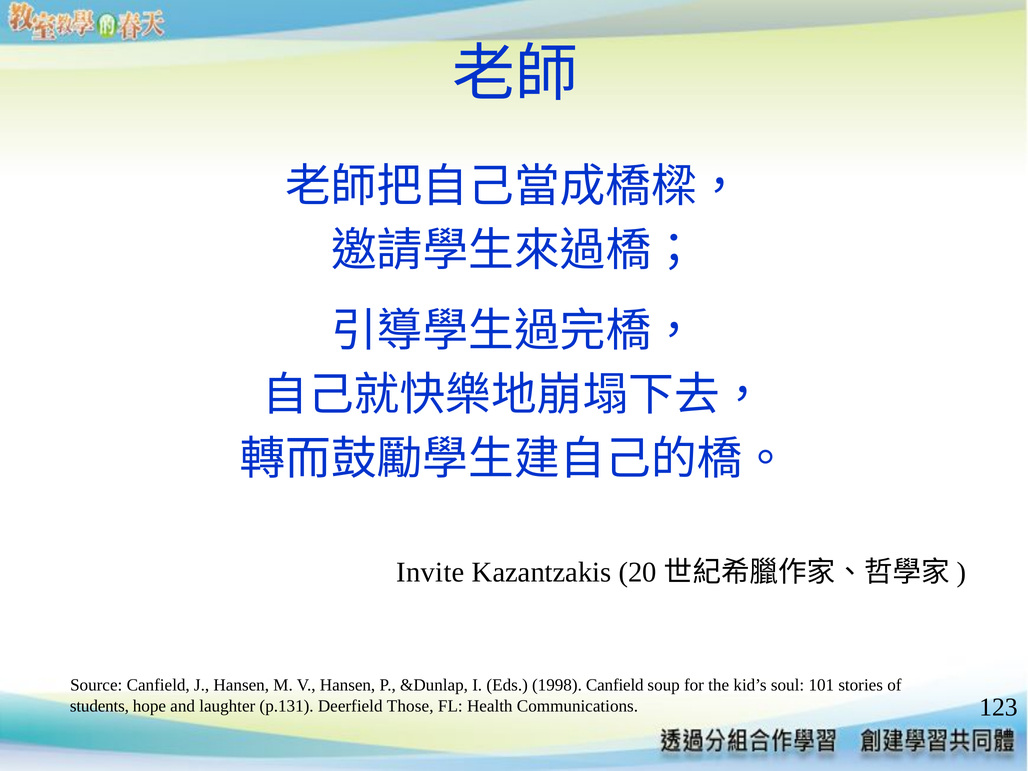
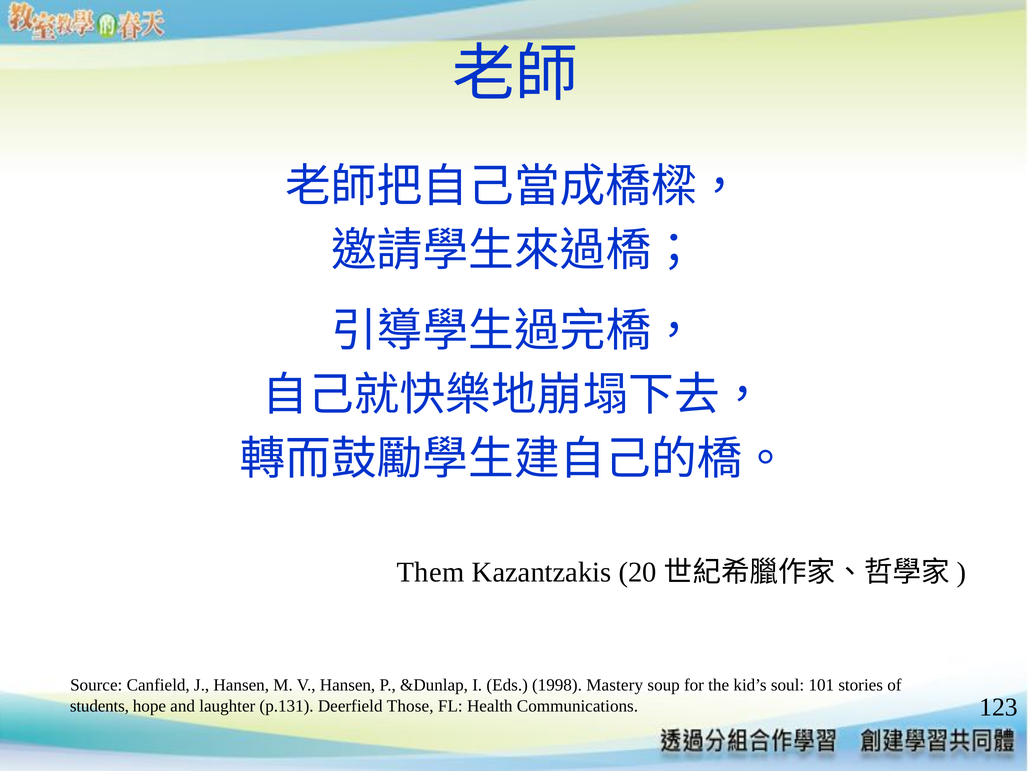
Invite: Invite -> Them
1998 Canfield: Canfield -> Mastery
